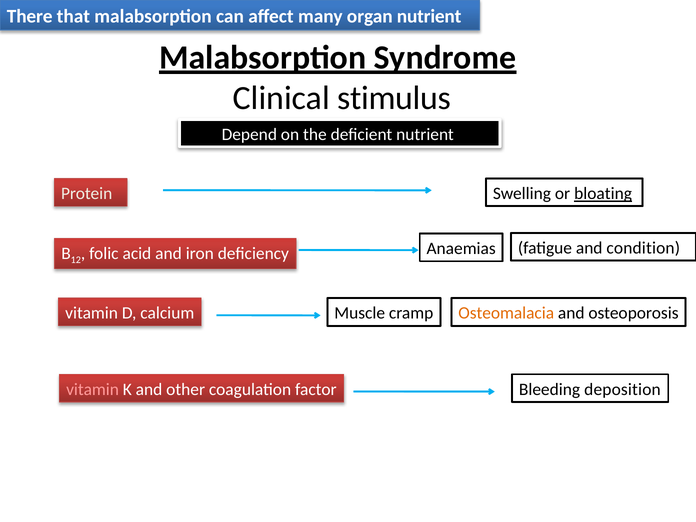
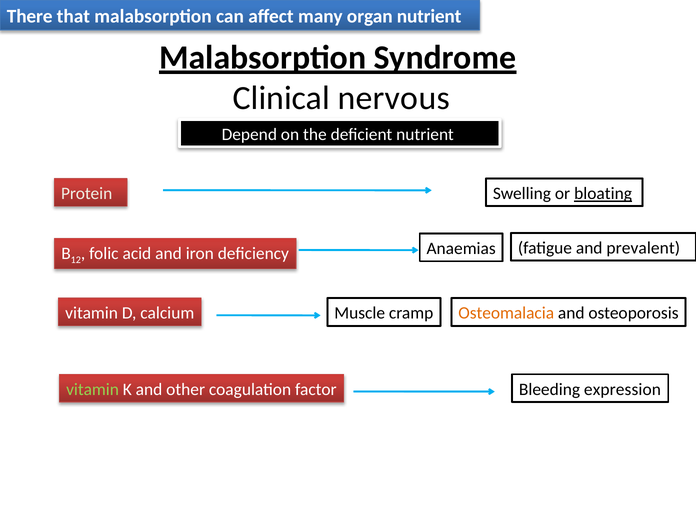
stimulus: stimulus -> nervous
condition: condition -> prevalent
vitamin at (93, 389) colour: pink -> light green
deposition: deposition -> expression
